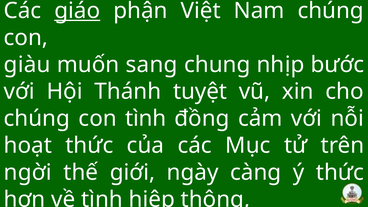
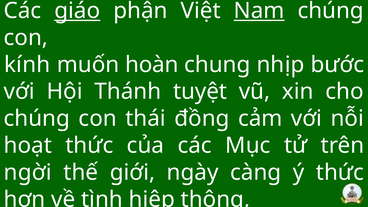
Nam underline: none -> present
giàu: giàu -> kính
sang: sang -> hoàn
con tình: tình -> thái
